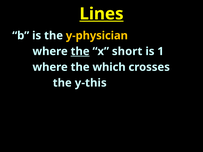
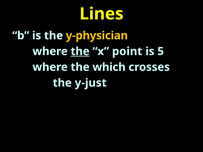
Lines underline: present -> none
short: short -> point
1: 1 -> 5
y-this: y-this -> y-just
